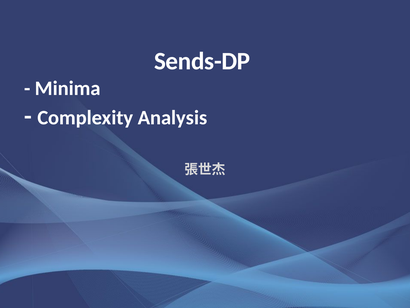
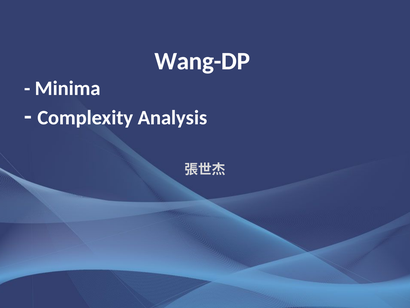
Sends-DP: Sends-DP -> Wang-DP
